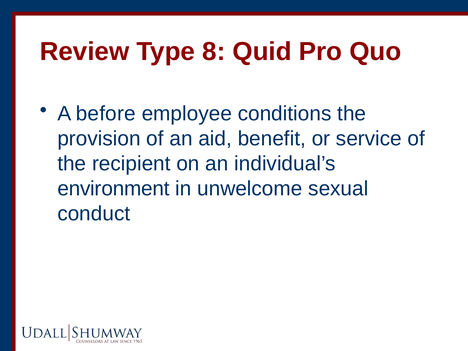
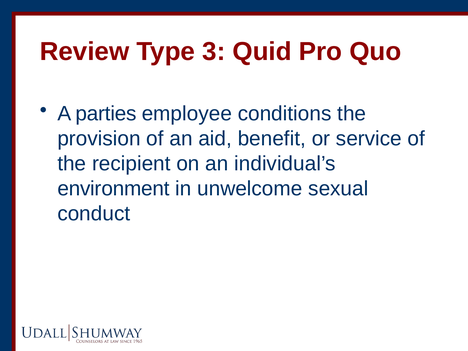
8: 8 -> 3
before: before -> parties
